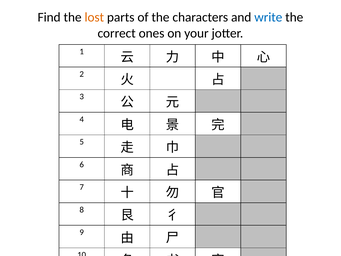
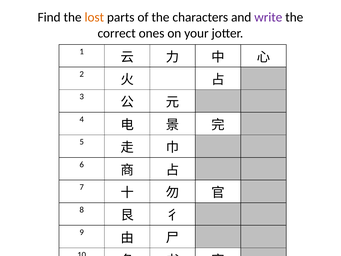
write colour: blue -> purple
